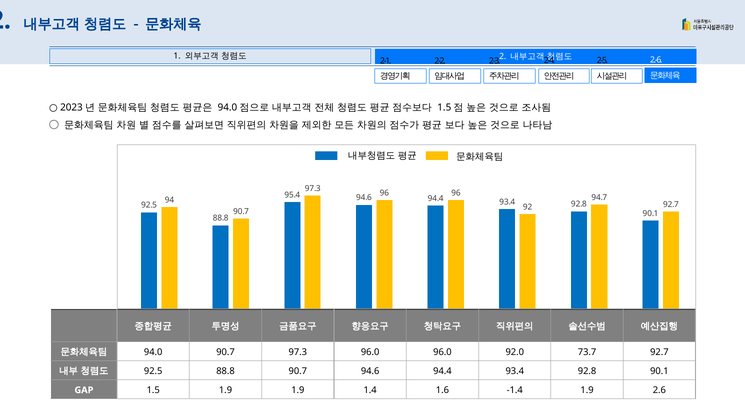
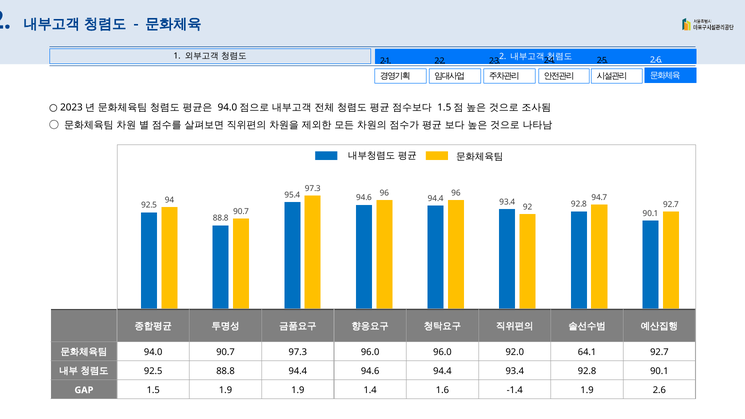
73.7: 73.7 -> 64.1
88.8 90.7: 90.7 -> 94.4
